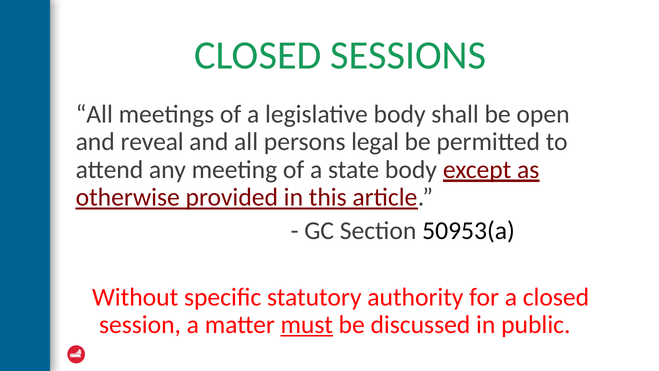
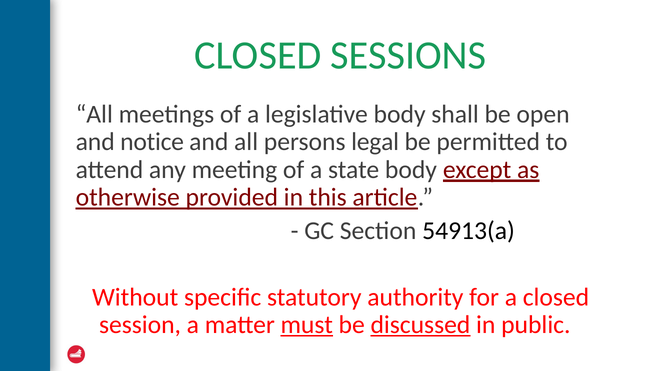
reveal: reveal -> notice
50953(a: 50953(a -> 54913(a
discussed underline: none -> present
